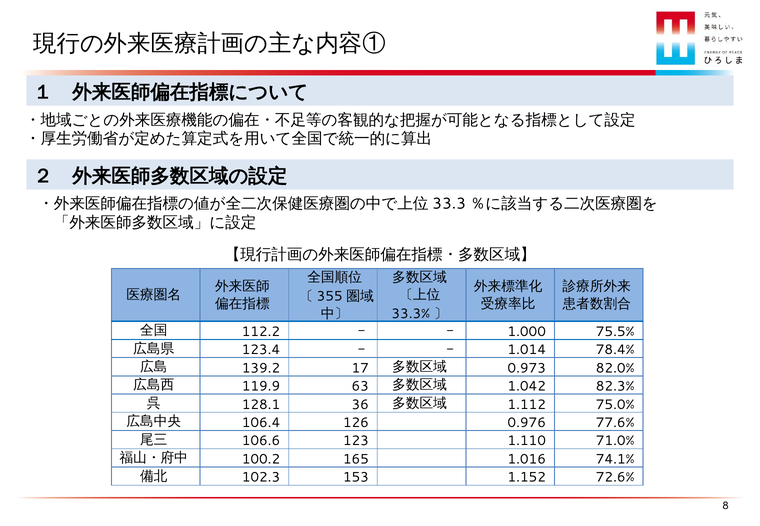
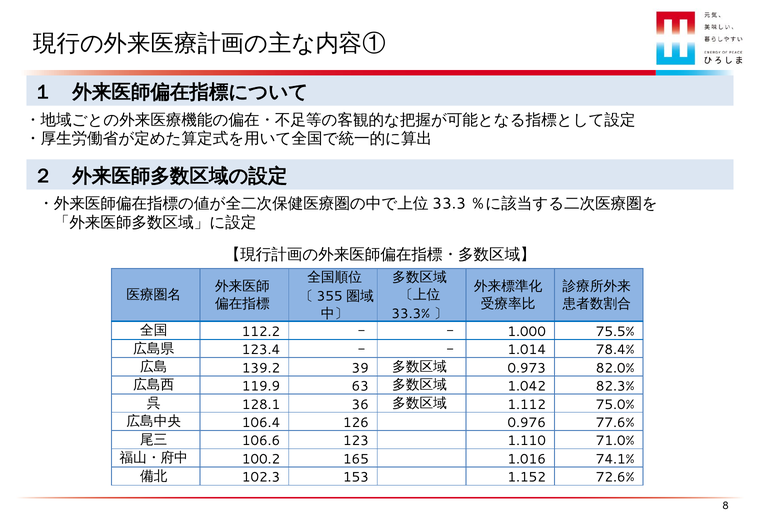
17: 17 -> 39
